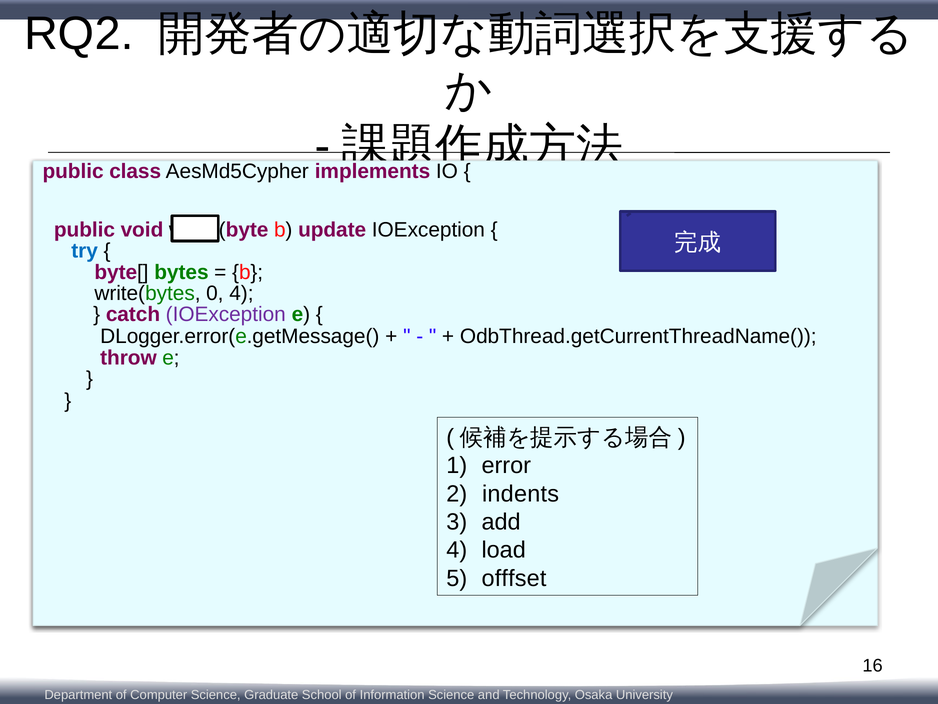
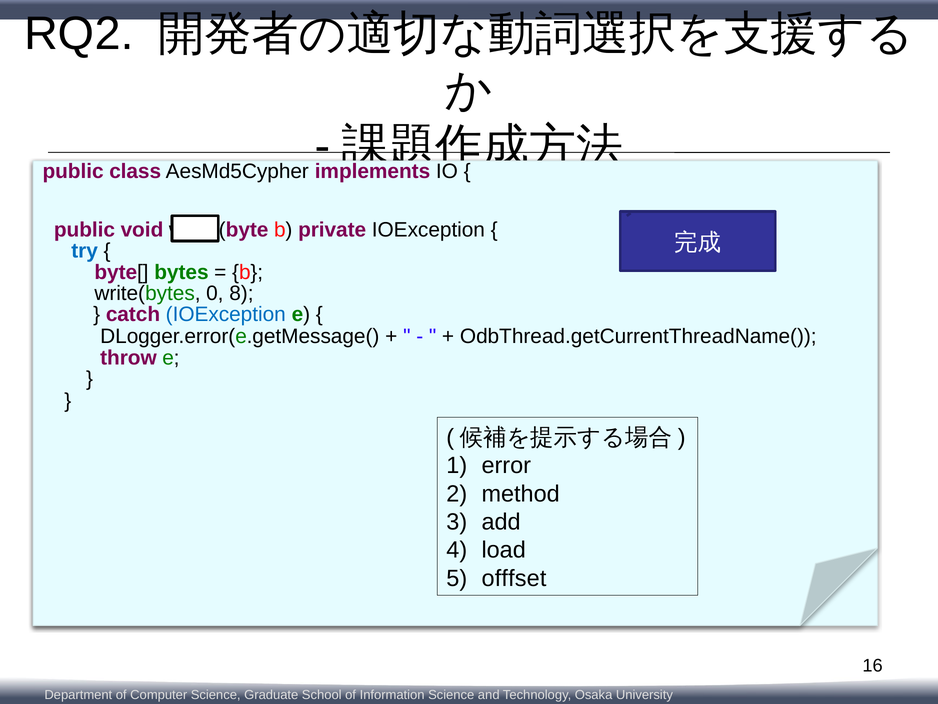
b update: update -> private
4 at (241, 293): 4 -> 8
IOException at (226, 314) colour: purple -> blue
indents at (521, 493): indents -> method
